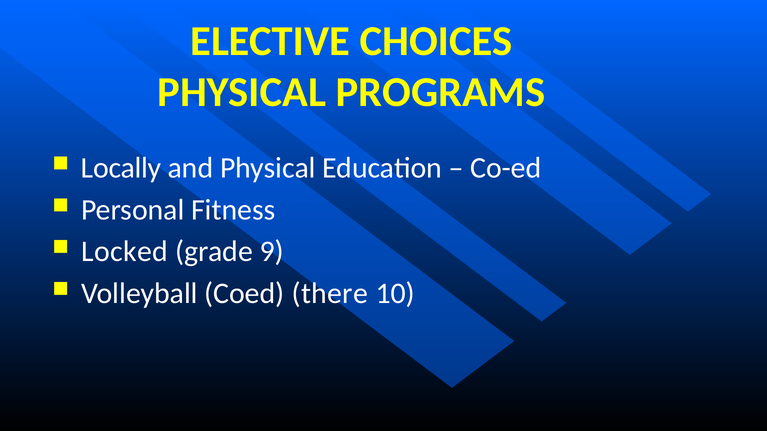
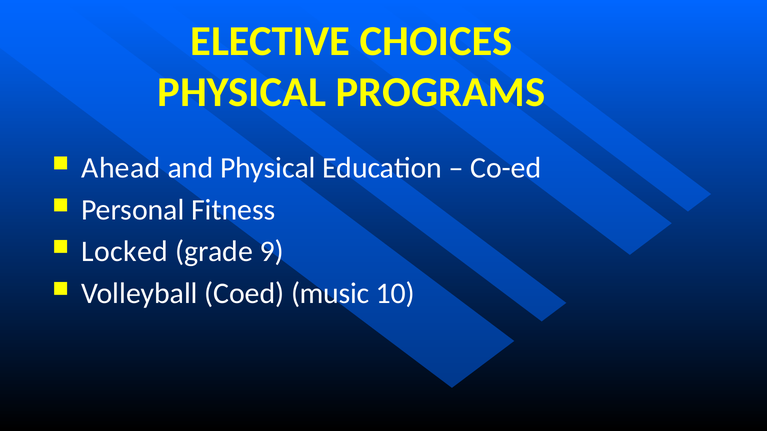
Locally: Locally -> Ahead
there: there -> music
